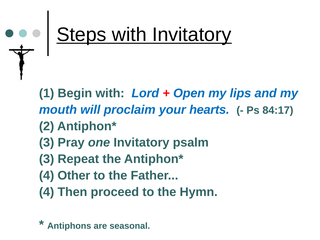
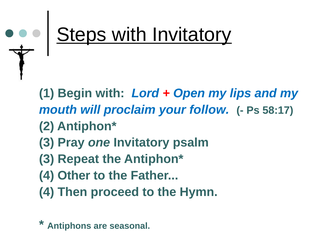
hearts: hearts -> follow
84:17: 84:17 -> 58:17
